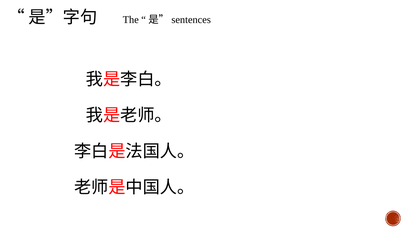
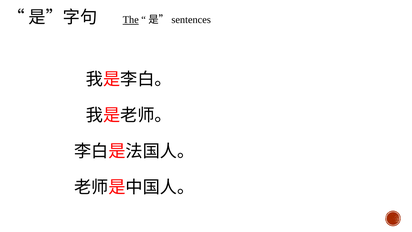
The underline: none -> present
